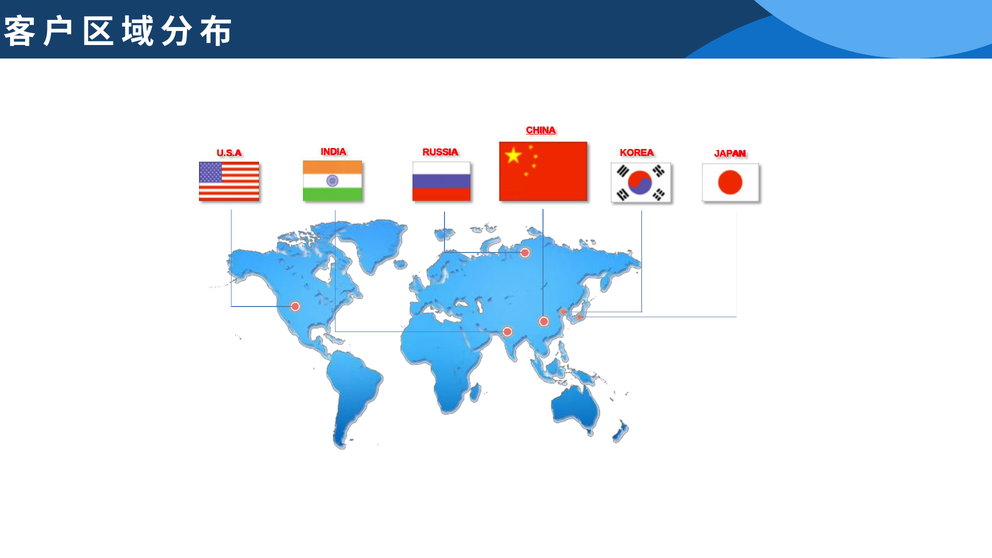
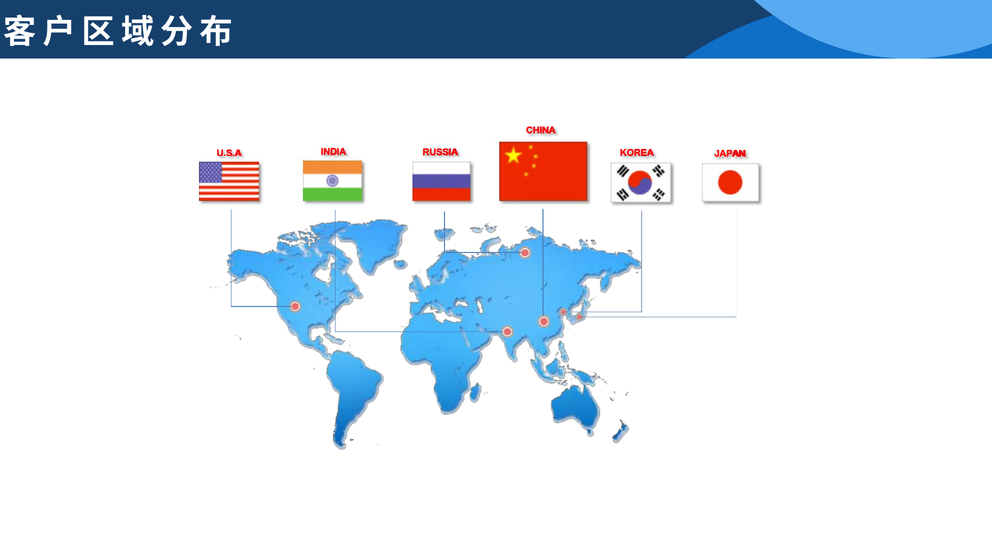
CHINA underline: present -> none
